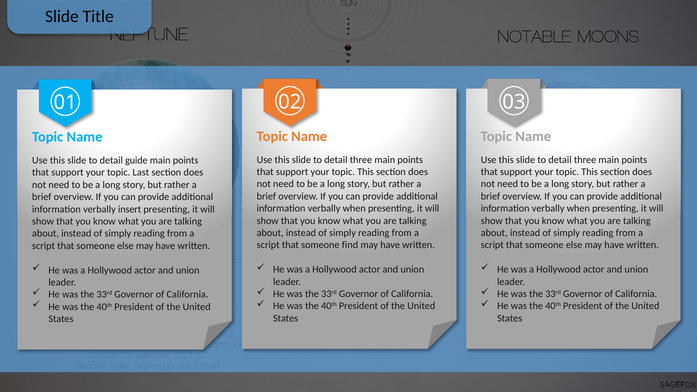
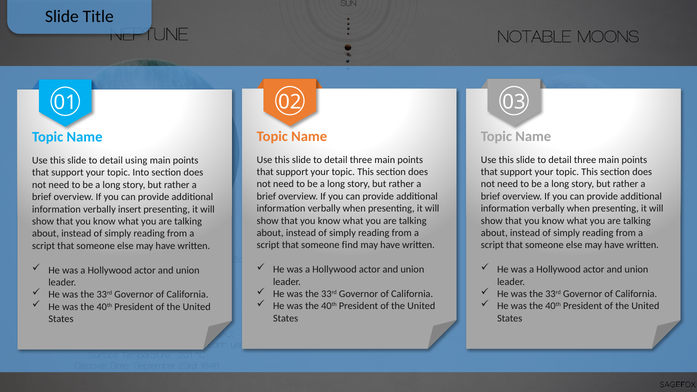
guide: guide -> using
Last: Last -> Into
